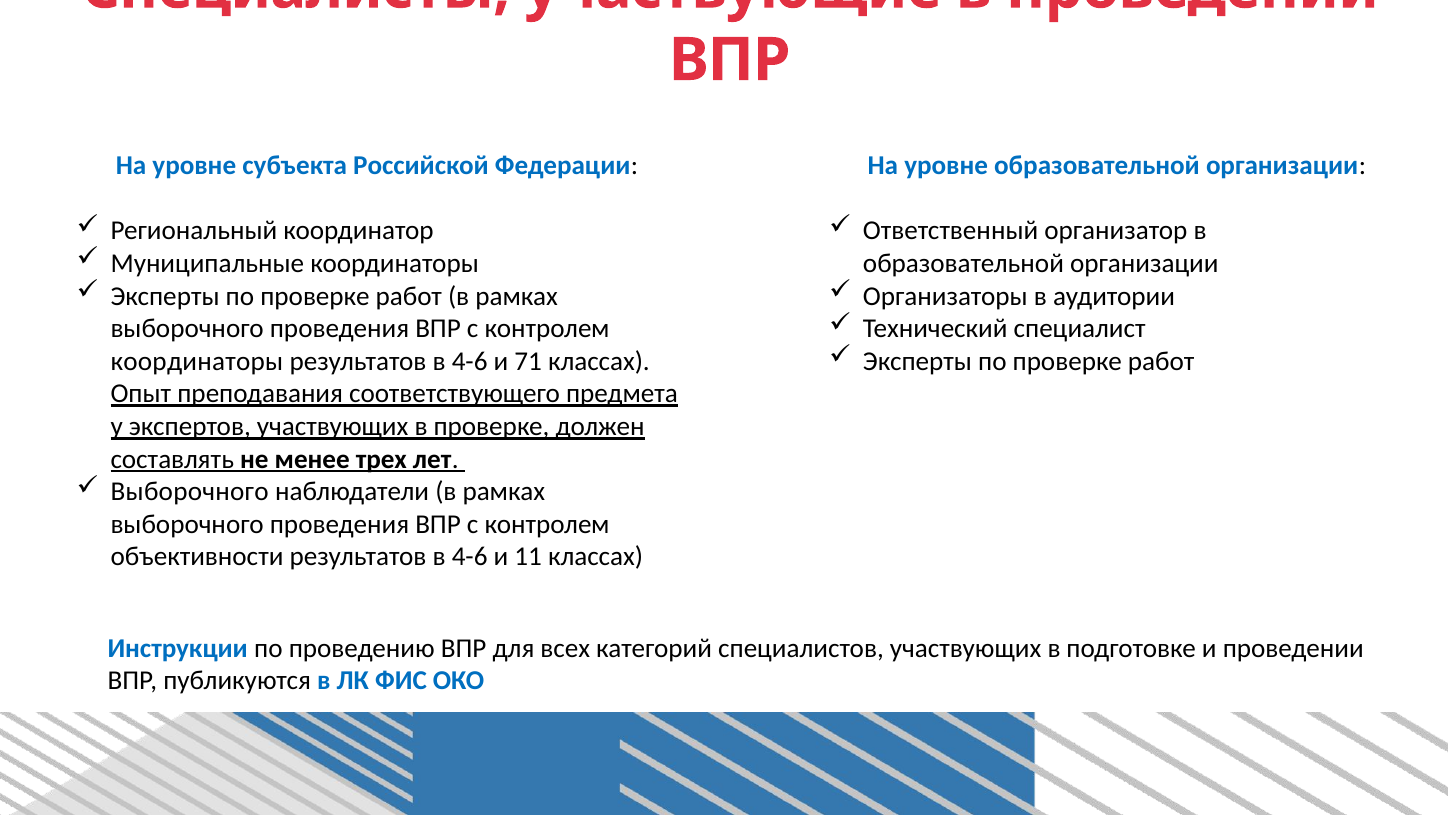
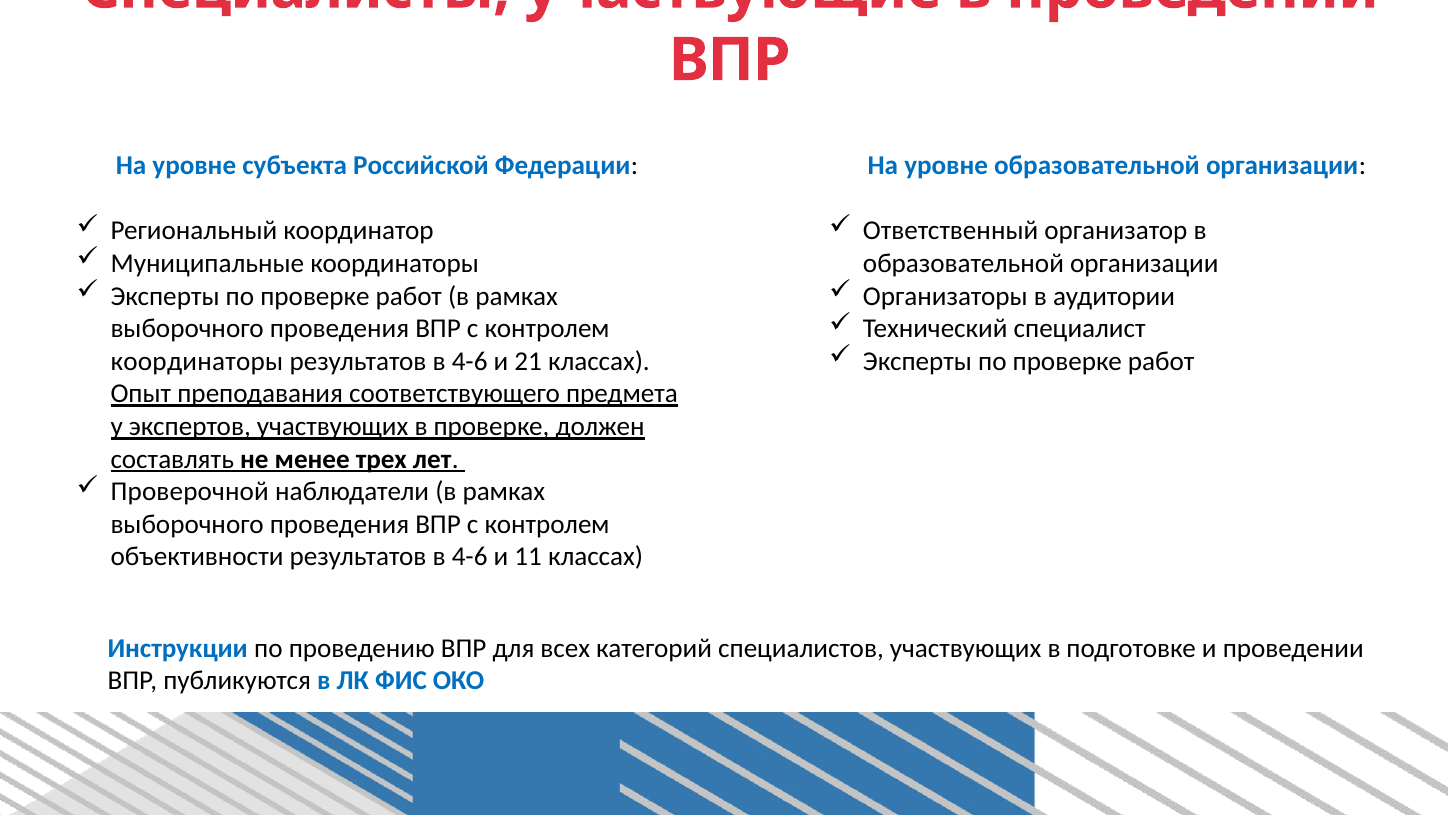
71: 71 -> 21
Выборочного at (190, 491): Выборочного -> Проверочной
